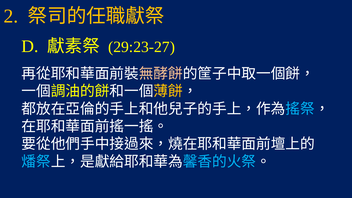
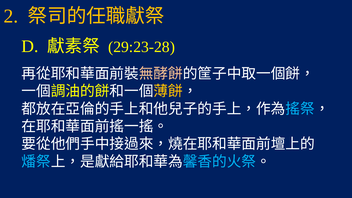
29:23-27: 29:23-27 -> 29:23-28
